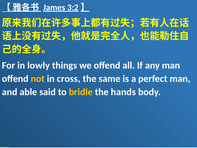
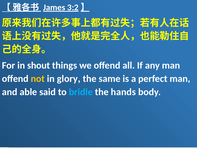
lowly: lowly -> shout
cross: cross -> glory
bridle colour: yellow -> light blue
